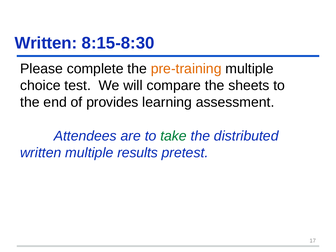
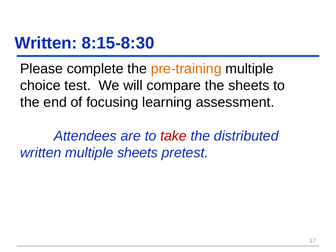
provides: provides -> focusing
take colour: green -> red
multiple results: results -> sheets
